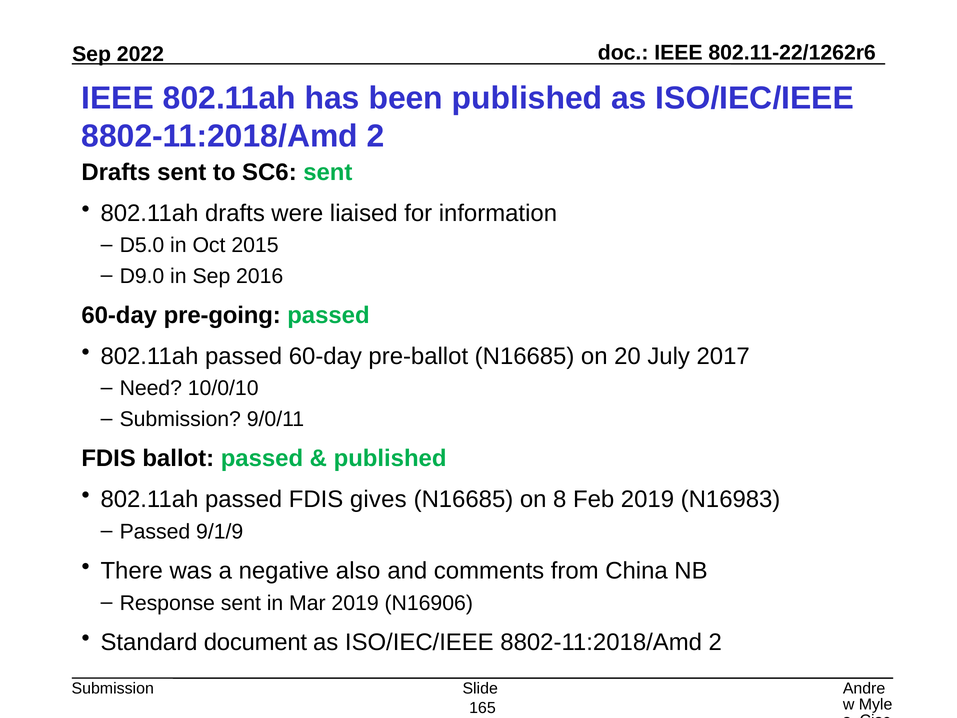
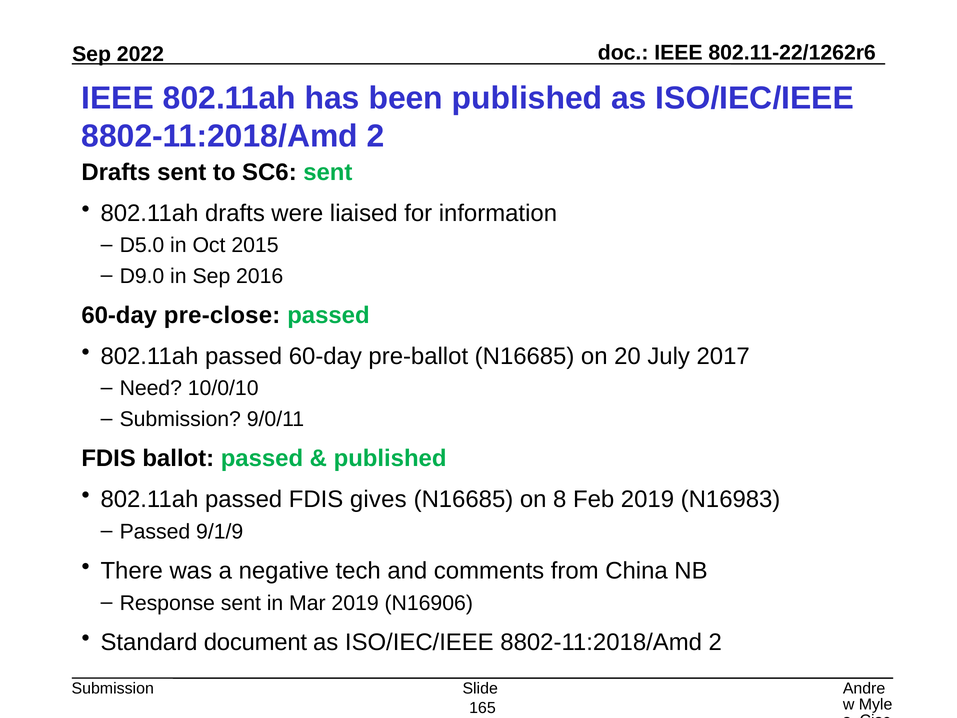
pre-going: pre-going -> pre-close
also: also -> tech
